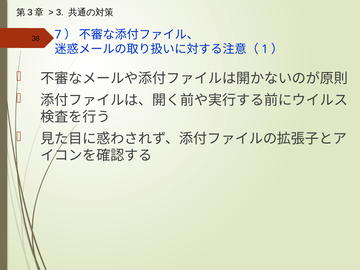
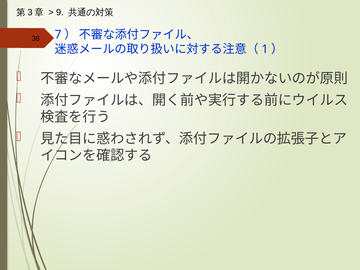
3: 3 -> 9
